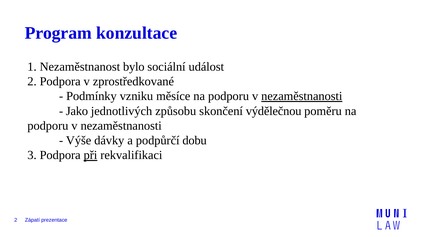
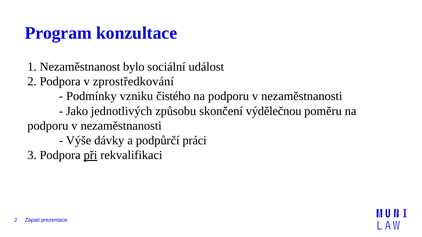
zprostředkované: zprostředkované -> zprostředkování
měsíce: měsíce -> čistého
nezaměstnanosti at (302, 96) underline: present -> none
dobu: dobu -> práci
